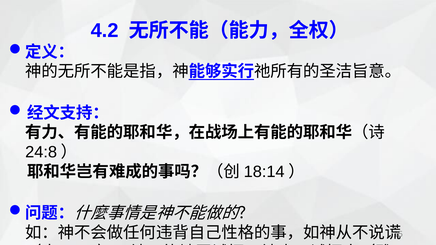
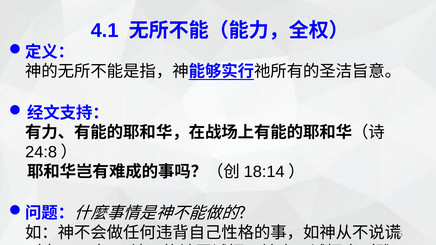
4.2: 4.2 -> 4.1
